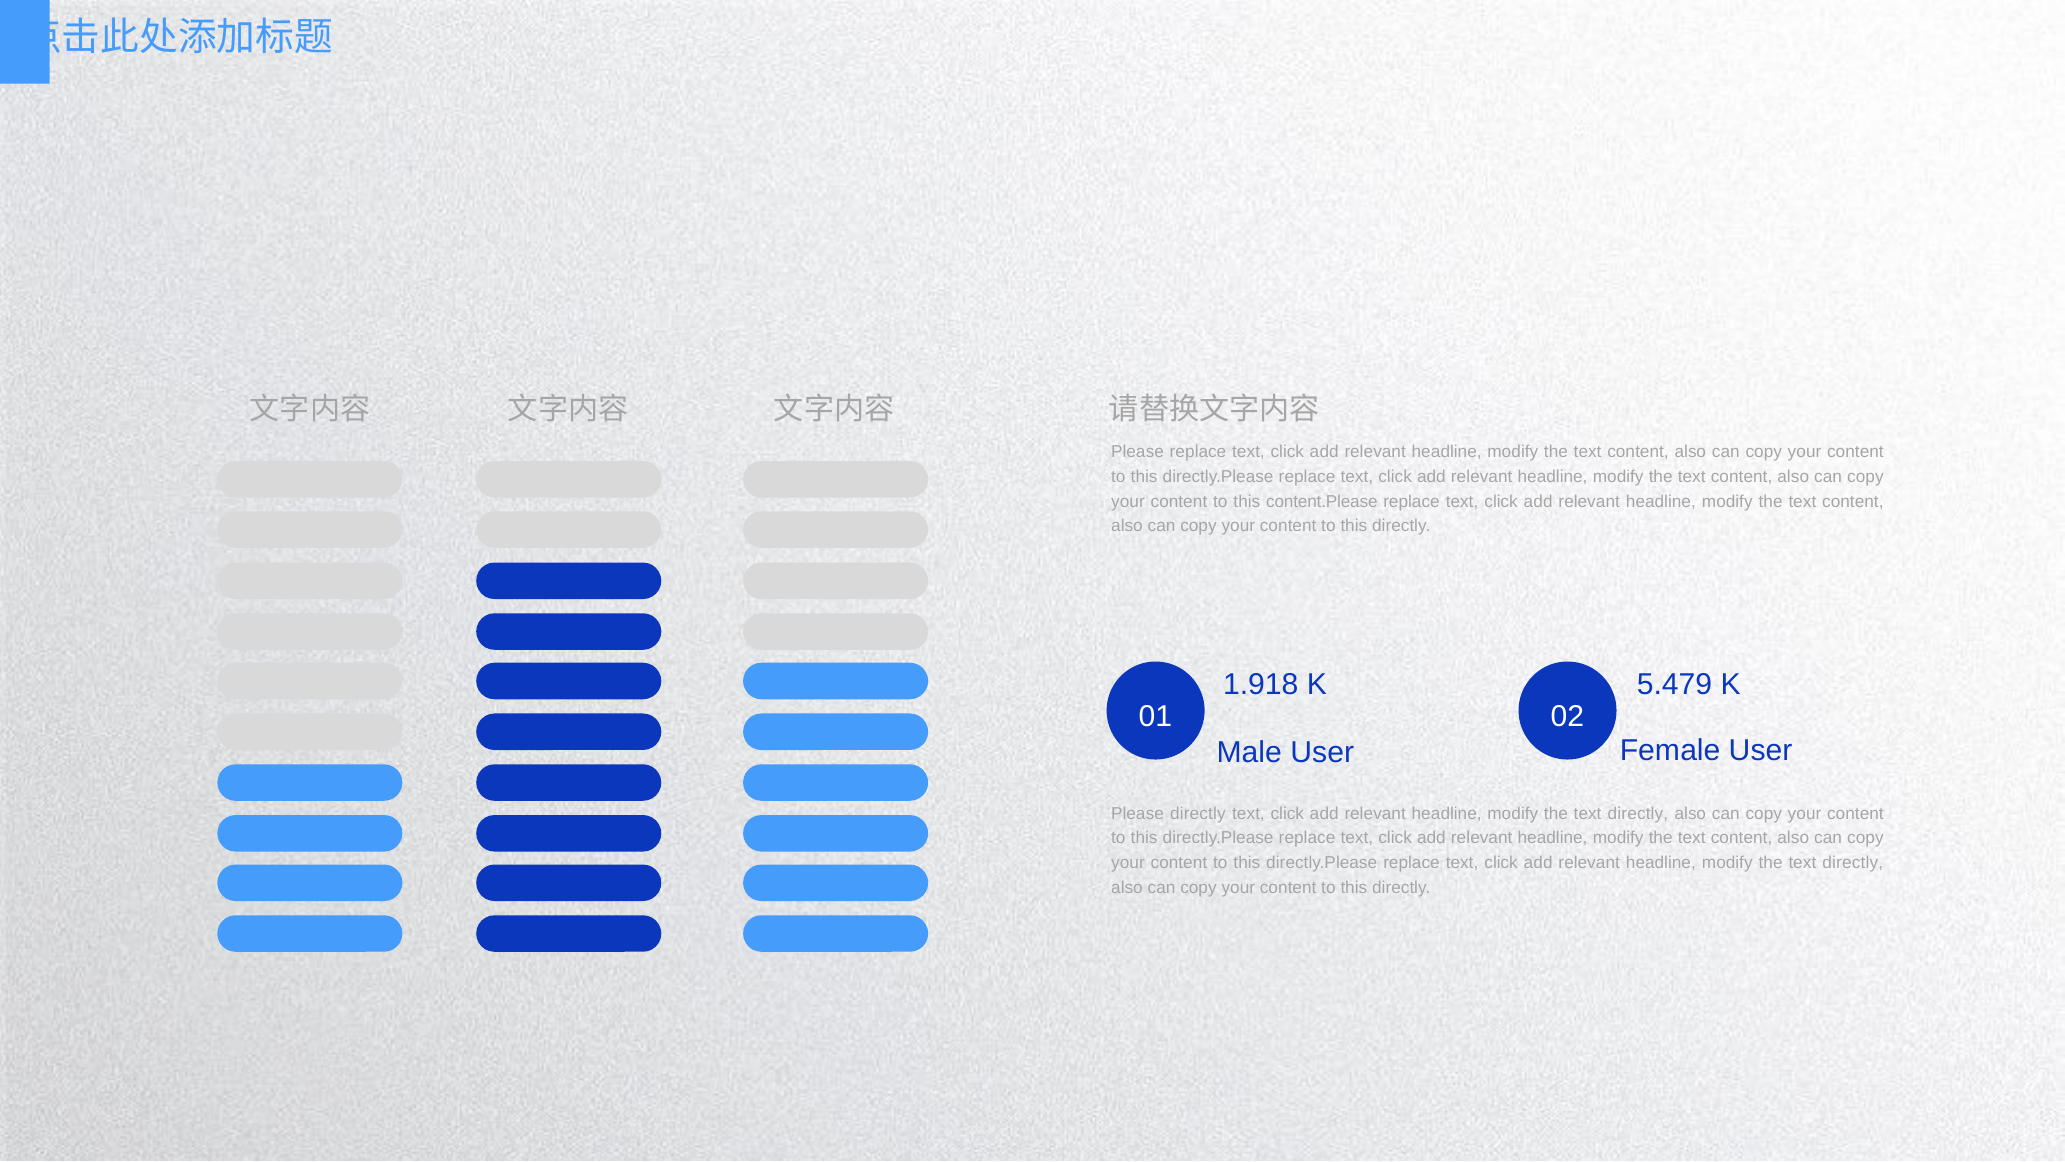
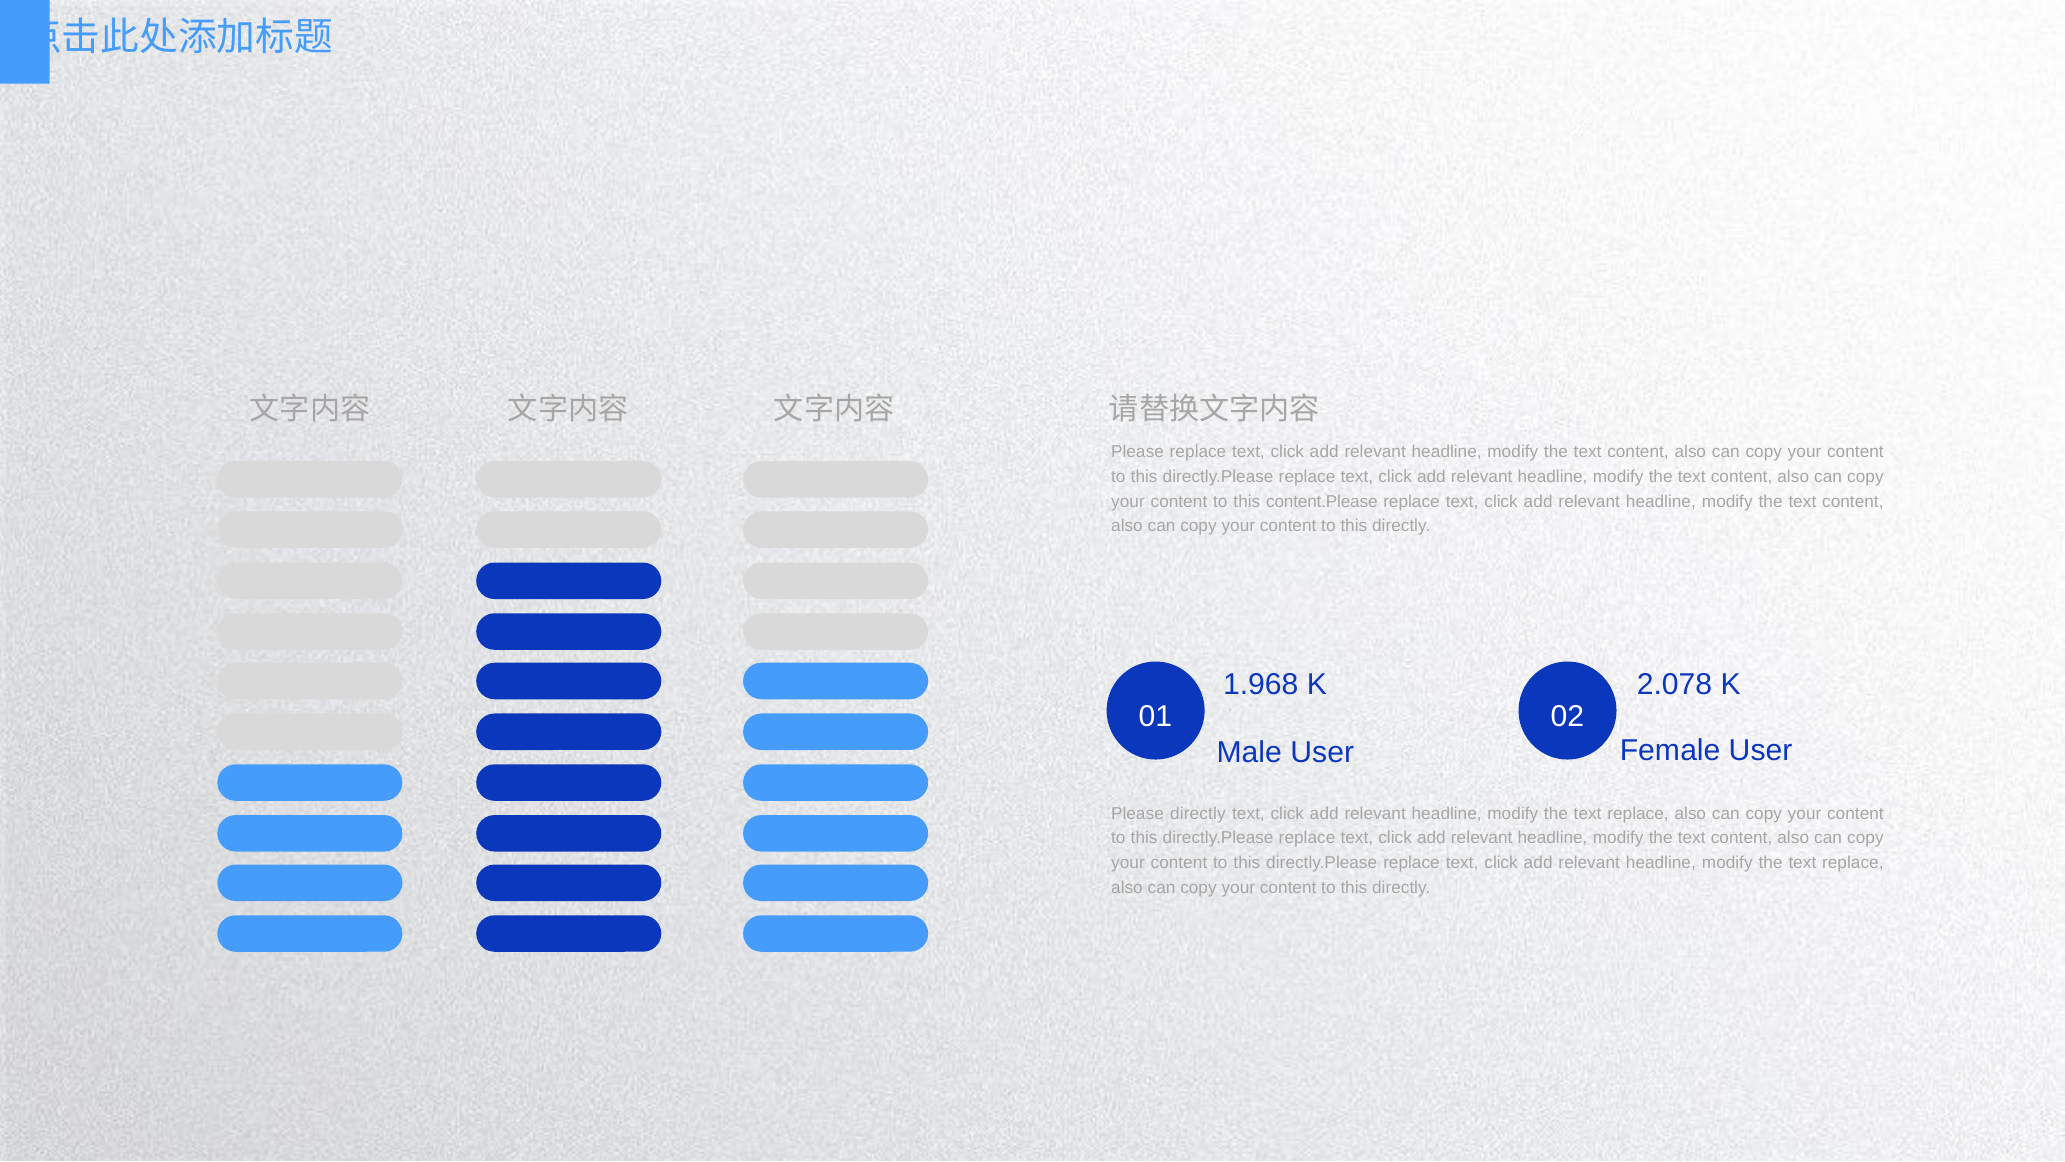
1.918: 1.918 -> 1.968
5.479: 5.479 -> 2.078
directly at (1638, 813): directly -> replace
directly at (1853, 863): directly -> replace
